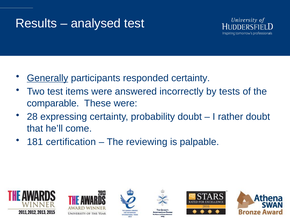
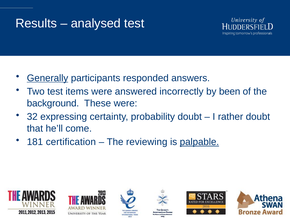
responded certainty: certainty -> answers
tests: tests -> been
comparable: comparable -> background
28: 28 -> 32
palpable underline: none -> present
